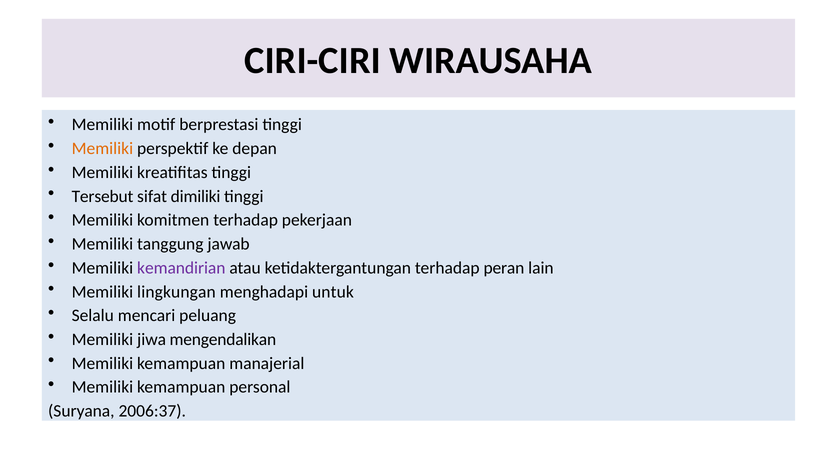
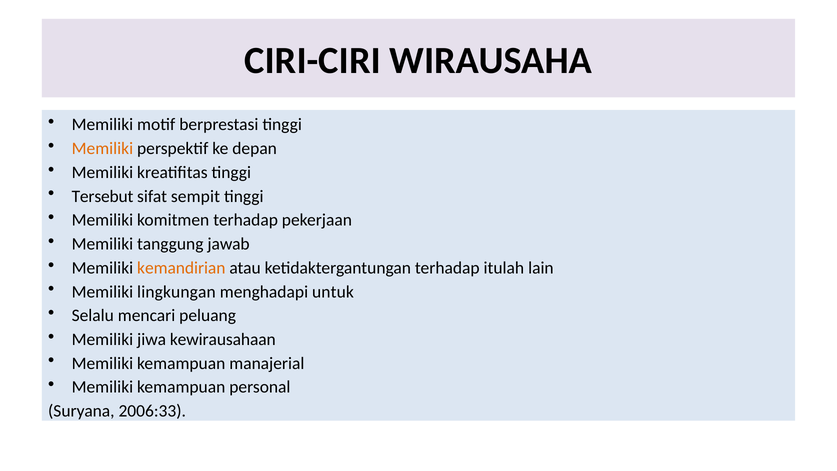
dimiliki: dimiliki -> sempit
kemandirian colour: purple -> orange
peran: peran -> itulah
mengendalikan: mengendalikan -> kewirausahaan
2006:37: 2006:37 -> 2006:33
